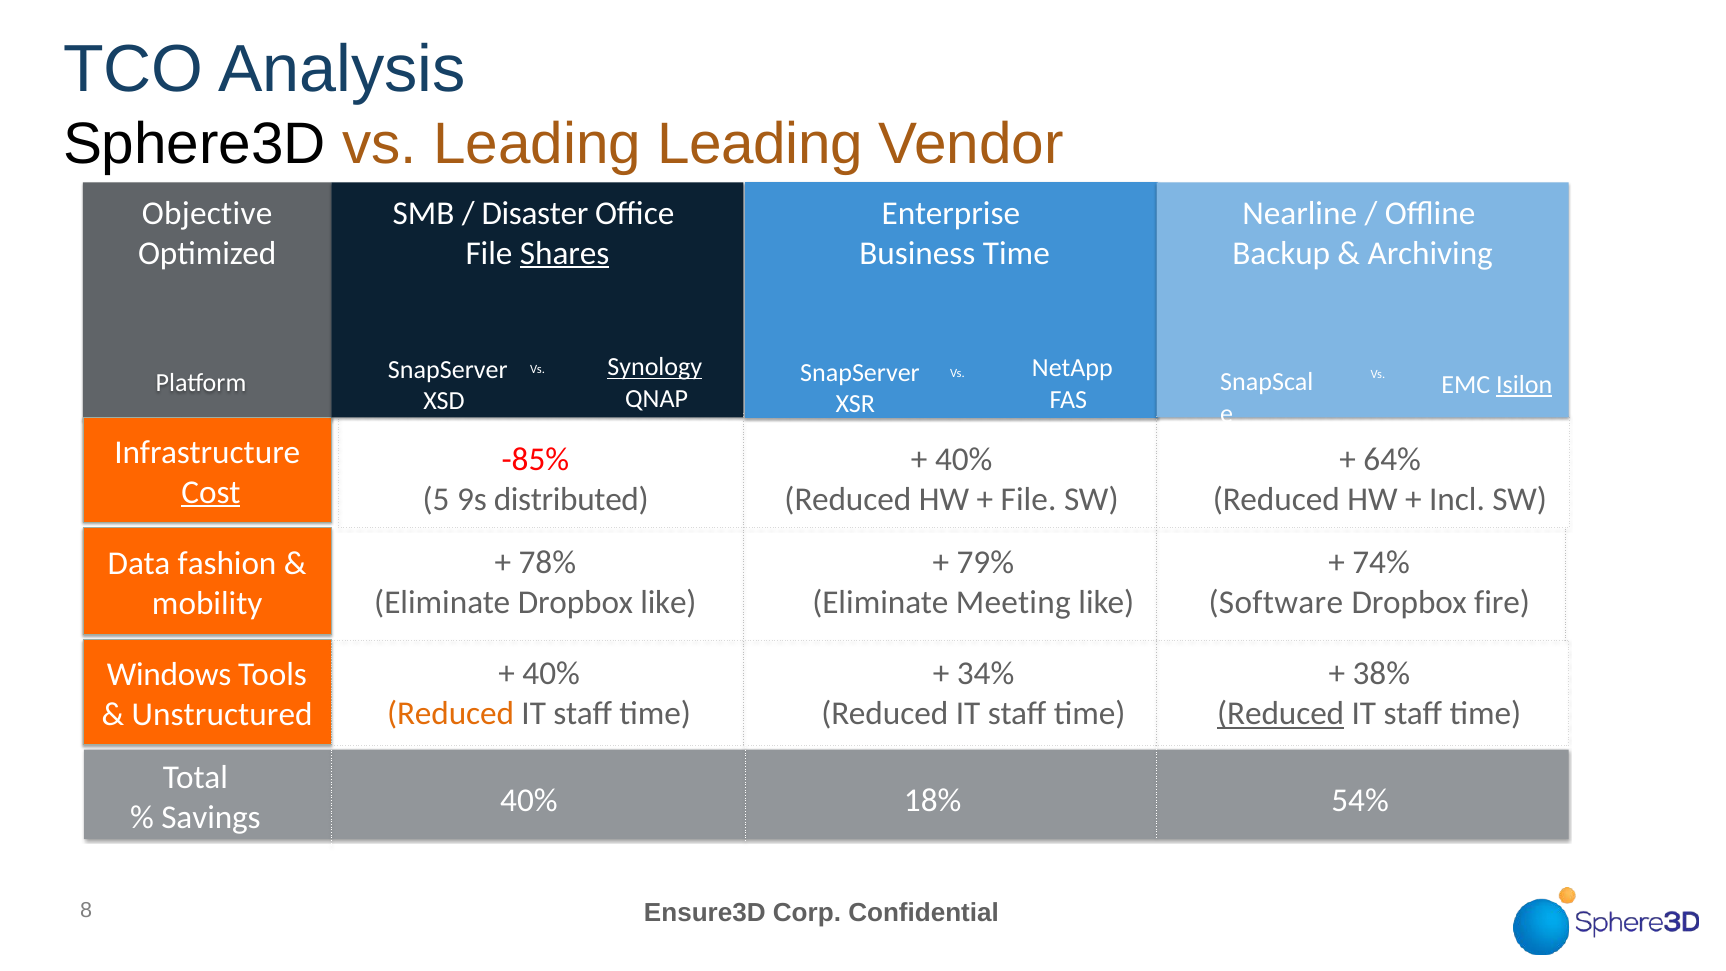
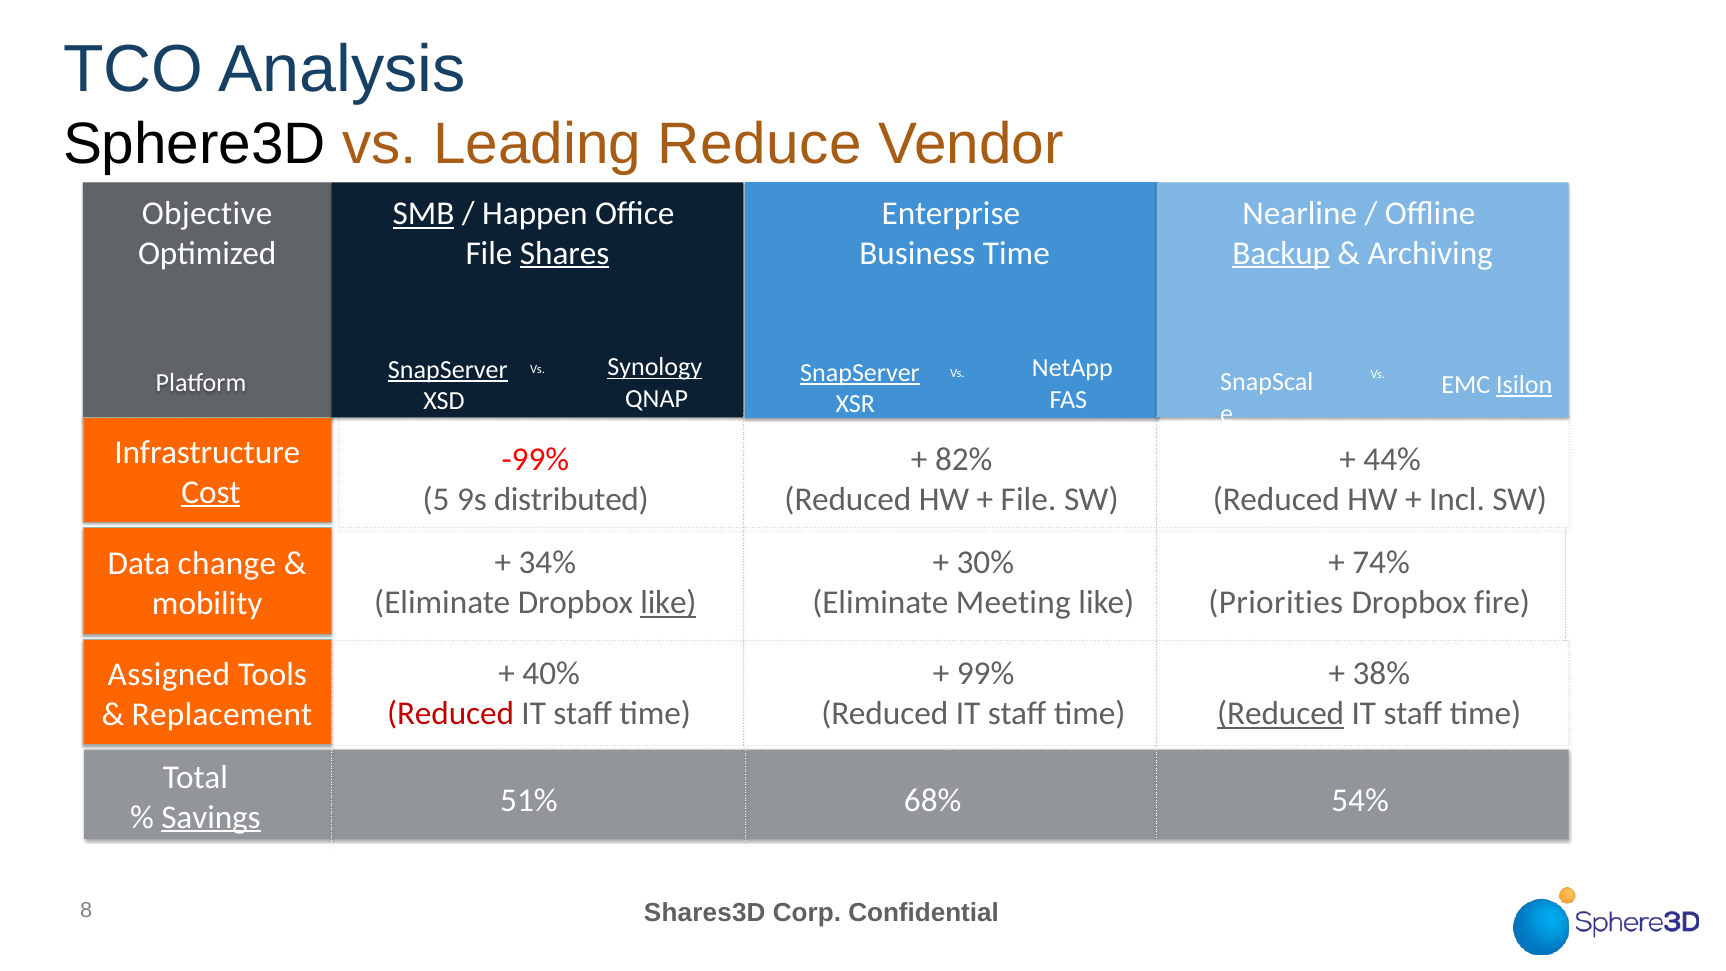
Leading Leading: Leading -> Reduce
SMB underline: none -> present
Disaster: Disaster -> Happen
Backup underline: none -> present
SnapServer at (448, 370) underline: none -> present
SnapServer at (860, 373) underline: none -> present
-85%: -85% -> -99%
40% at (964, 460): 40% -> 82%
64%: 64% -> 44%
78%: 78% -> 34%
79%: 79% -> 30%
fashion: fashion -> change
like at (668, 603) underline: none -> present
Software: Software -> Priorities
34%: 34% -> 99%
Windows: Windows -> Assigned
Reduced at (451, 713) colour: orange -> red
Unstructured: Unstructured -> Replacement
40% at (529, 800): 40% -> 51%
18%: 18% -> 68%
Savings underline: none -> present
Ensure3D: Ensure3D -> Shares3D
